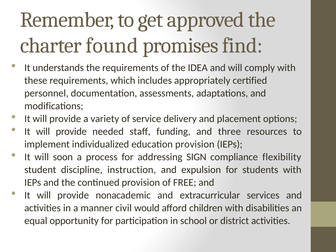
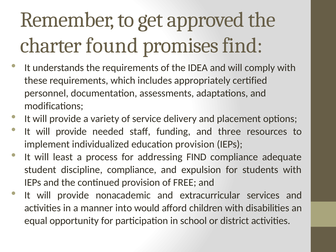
soon: soon -> least
addressing SIGN: SIGN -> FIND
flexibility: flexibility -> adequate
discipline instruction: instruction -> compliance
civil: civil -> into
